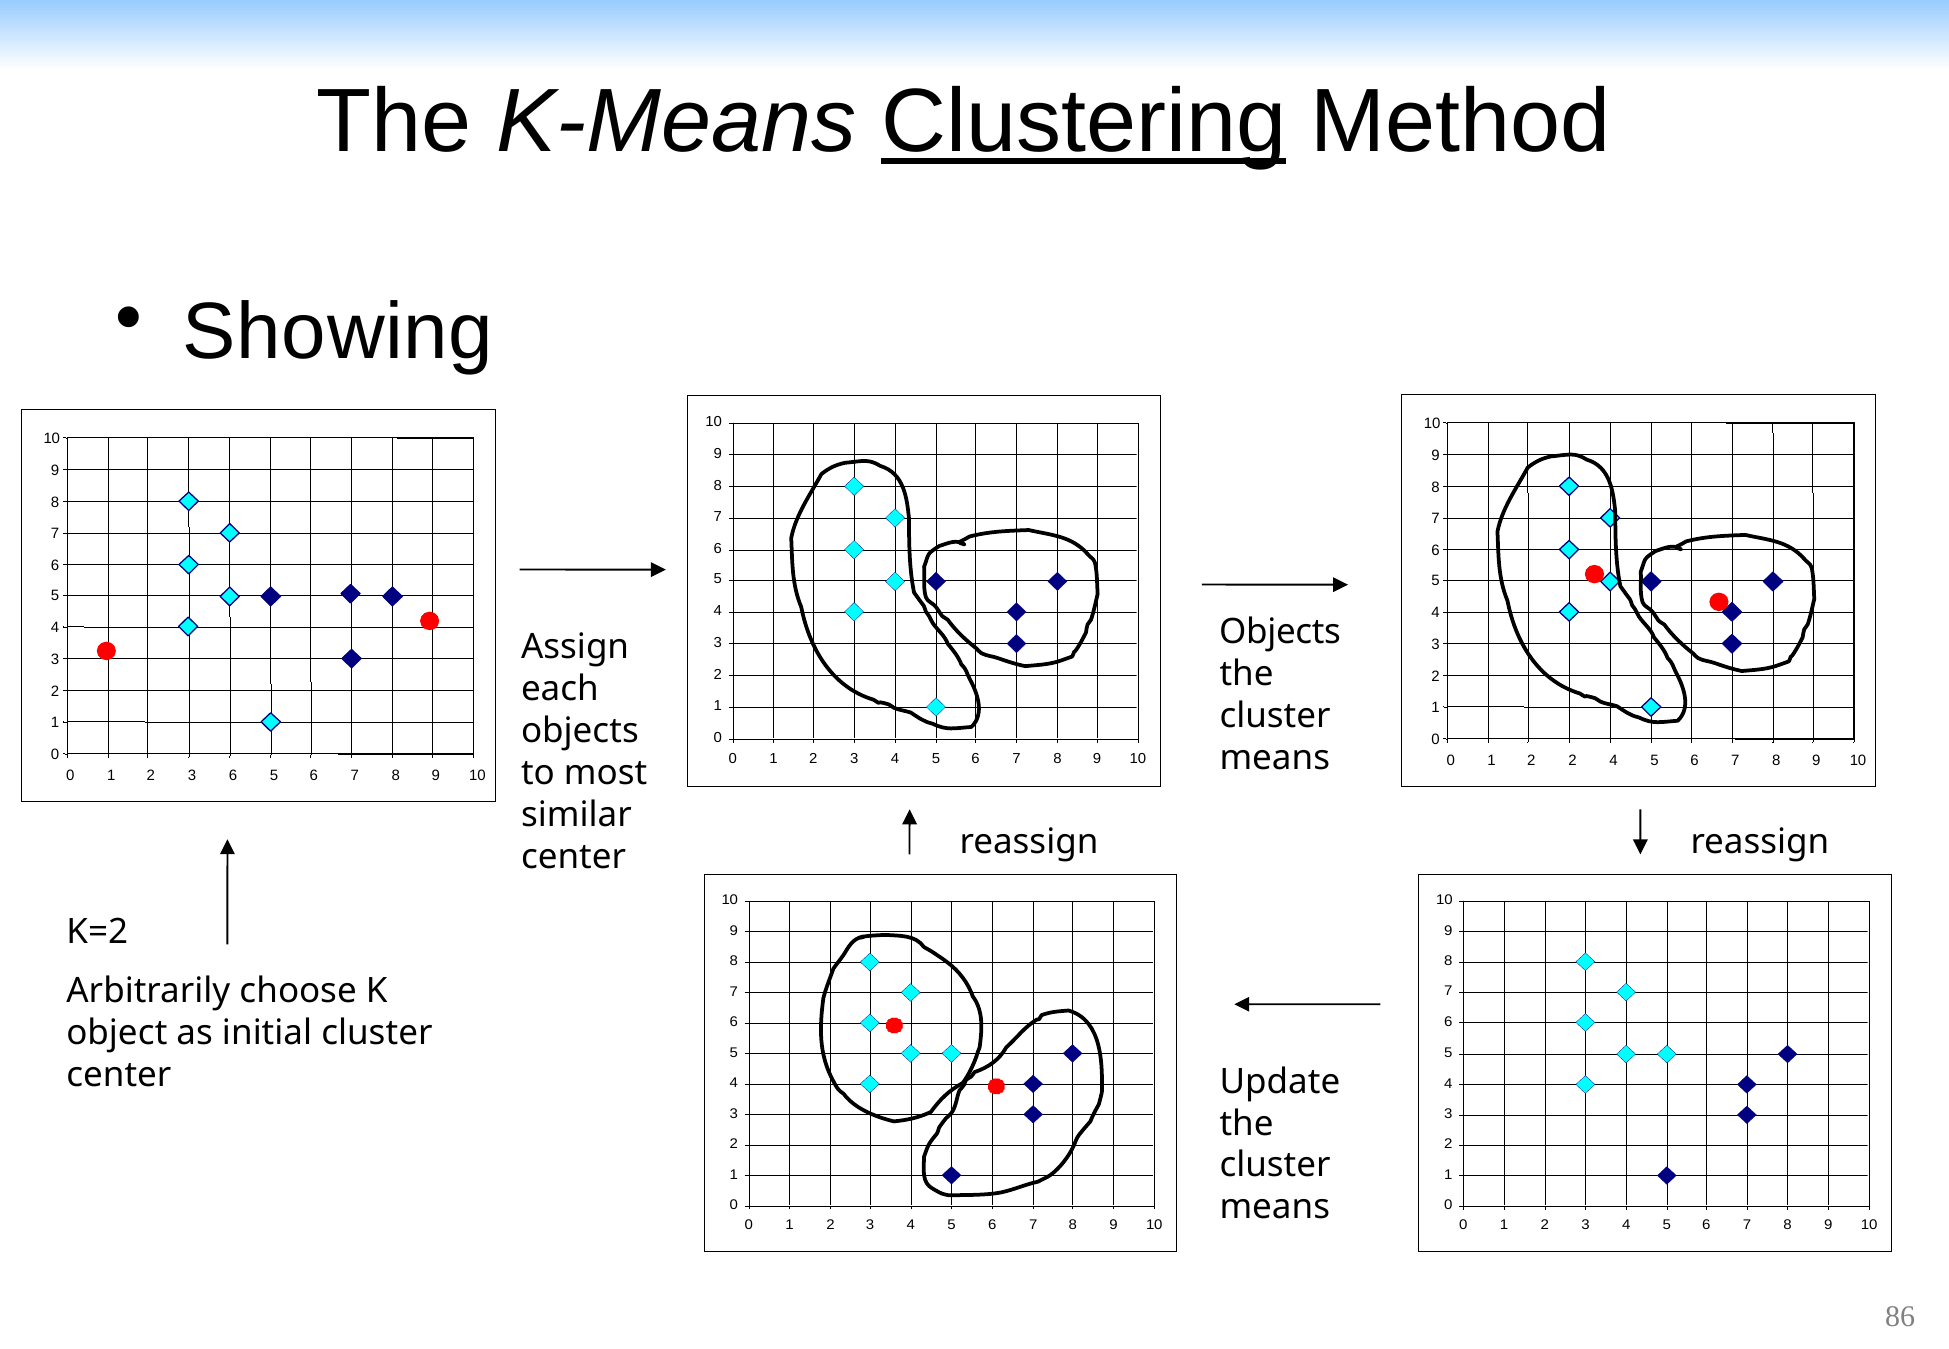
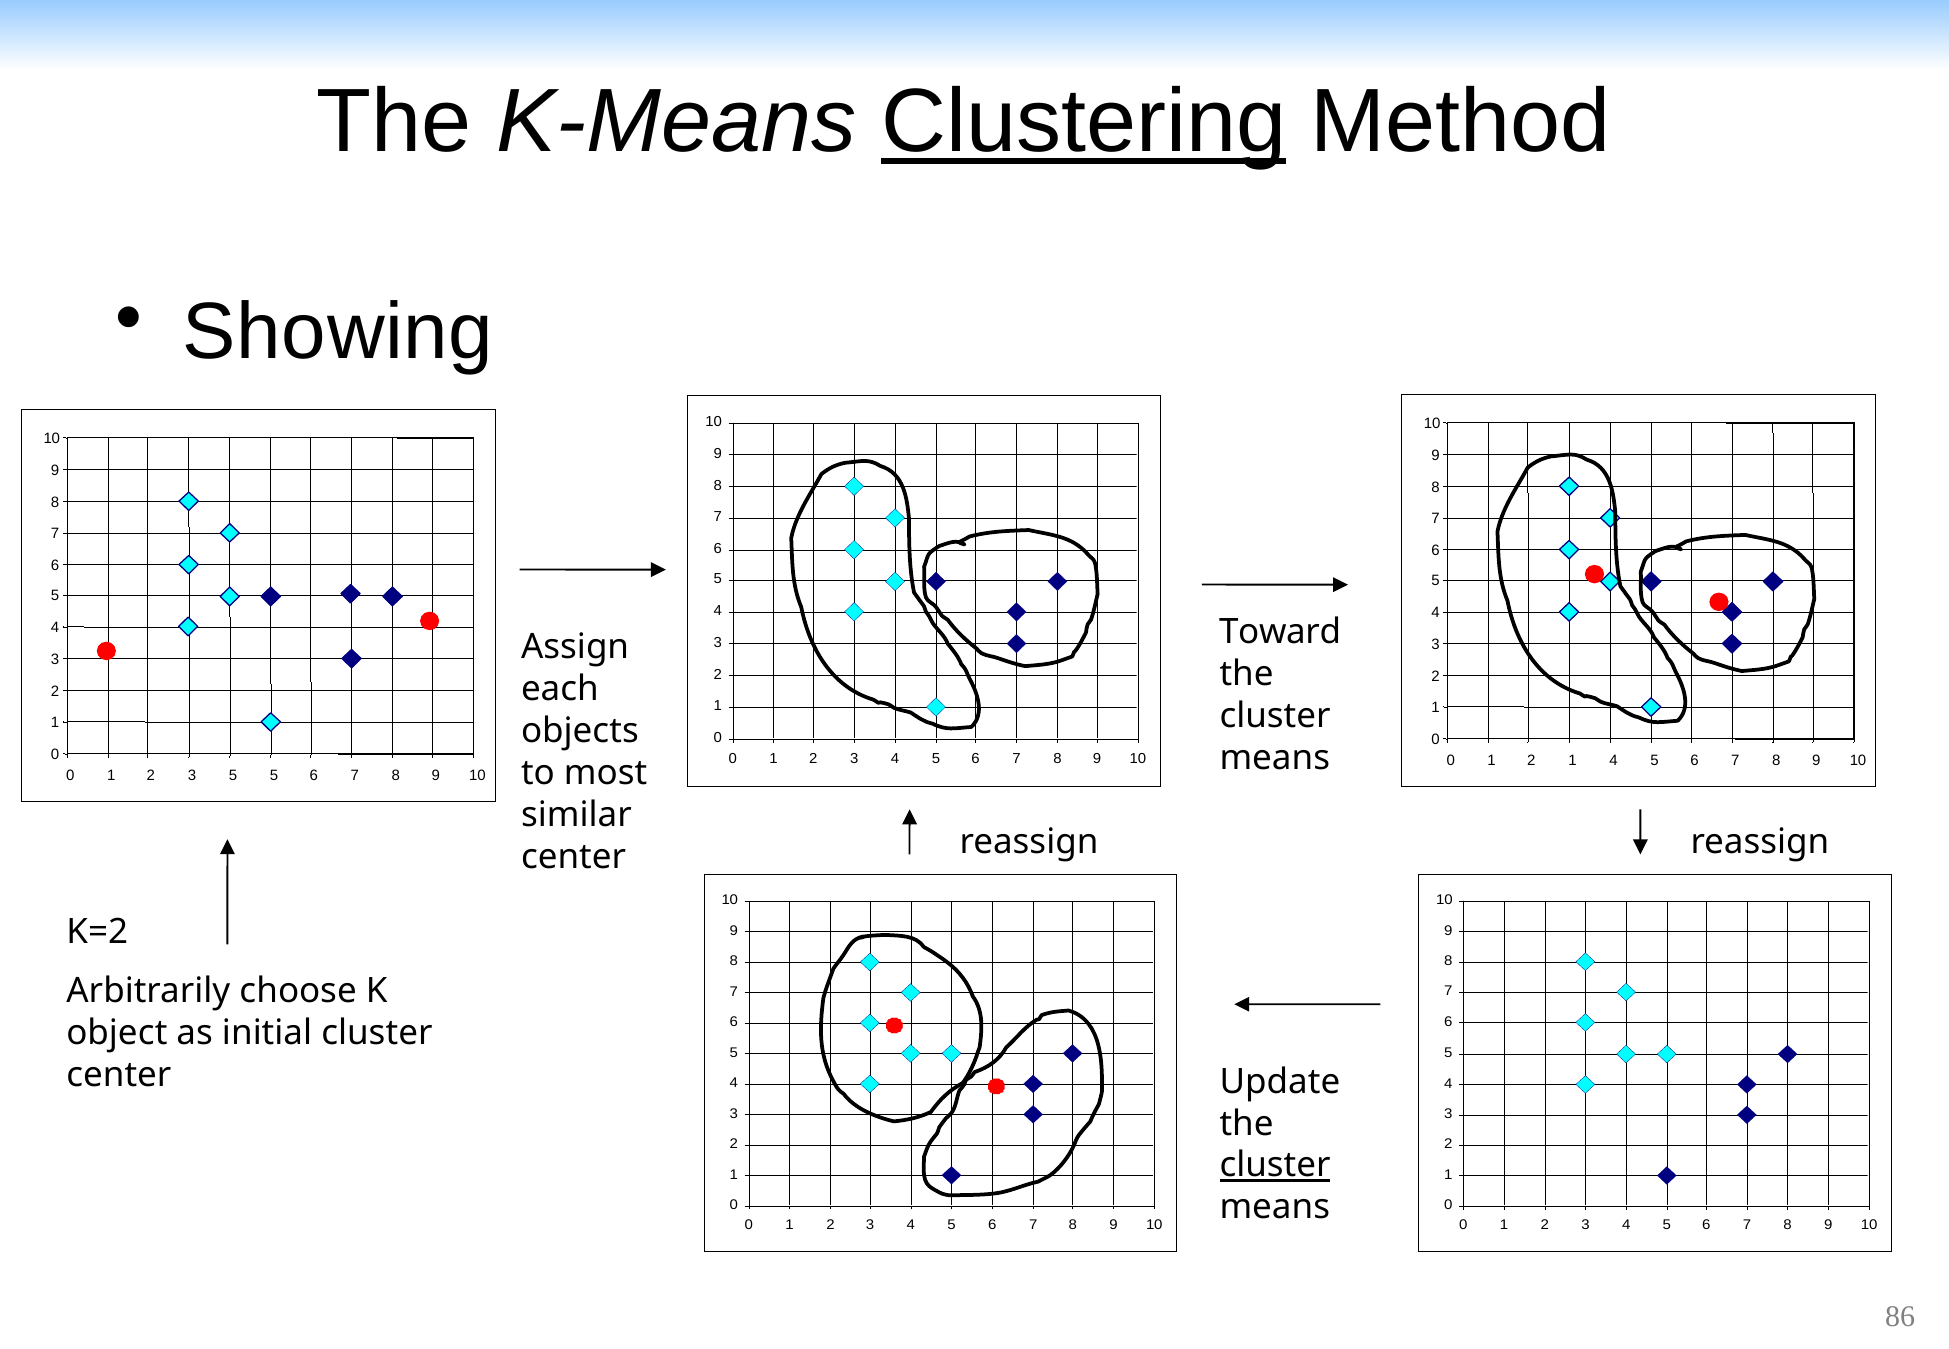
Objects at (1280, 632): Objects -> Toward
2 2: 2 -> 1
3 6: 6 -> 5
cluster at (1275, 1166) underline: none -> present
